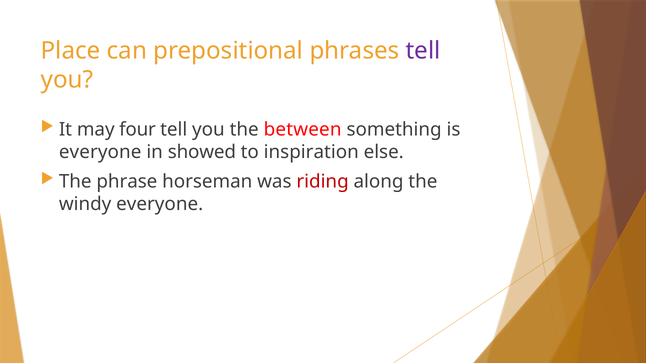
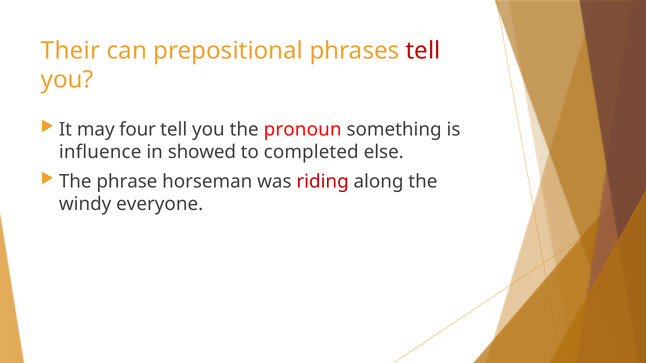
Place: Place -> Their
tell at (423, 51) colour: purple -> red
between: between -> pronoun
everyone at (100, 152): everyone -> influence
inspiration: inspiration -> completed
